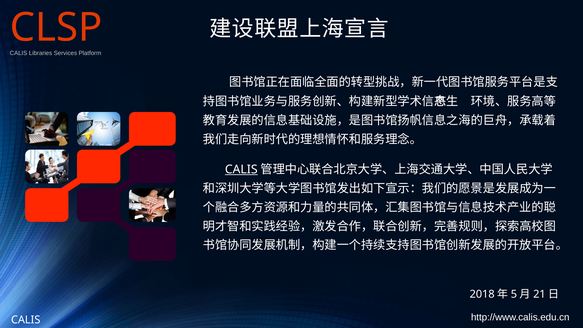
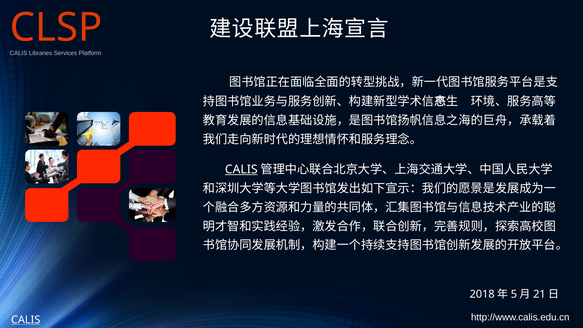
CALIS at (26, 320) underline: none -> present
